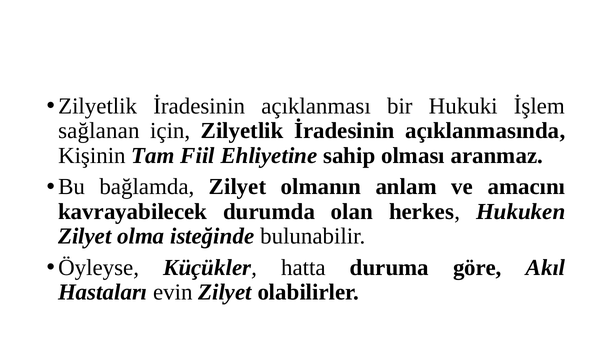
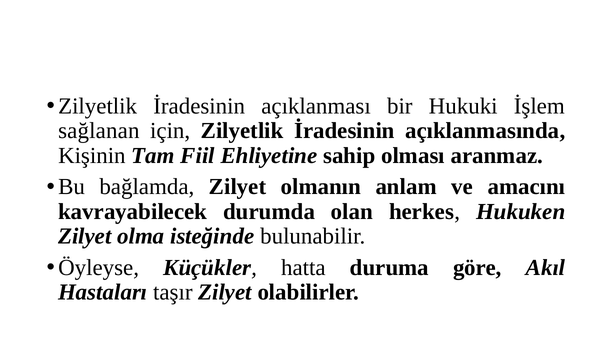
evin: evin -> taşır
